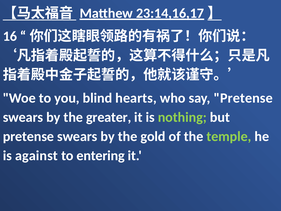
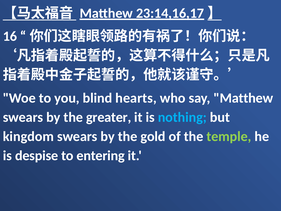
say Pretense: Pretense -> Matthew
nothing colour: light green -> light blue
pretense at (28, 136): pretense -> kingdom
against: against -> despise
